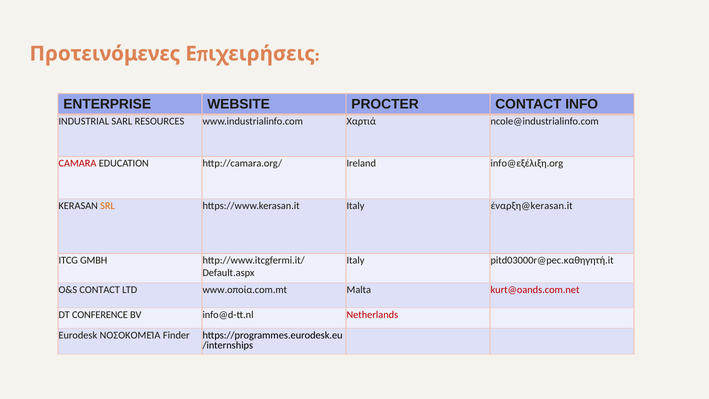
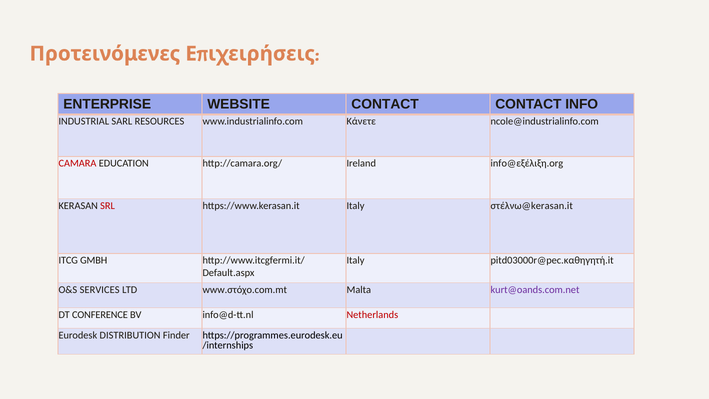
WEBSITE PROCTER: PROCTER -> CONTACT
Χαρτιά: Χαρτιά -> Κάνετε
SRL colour: orange -> red
έναρξη@kerasan.it: έναρξη@kerasan.it -> στέλνω@kerasan.it
O&S CONTACT: CONTACT -> SERVICES
www.οποία.com.mt: www.οποία.com.mt -> www.στόχο.com.mt
kurt@oands.com.net colour: red -> purple
ΝΟΣΟΚΟΜΕΊΑ: ΝΟΣΟΚΟΜΕΊΑ -> DISTRIBUTION
